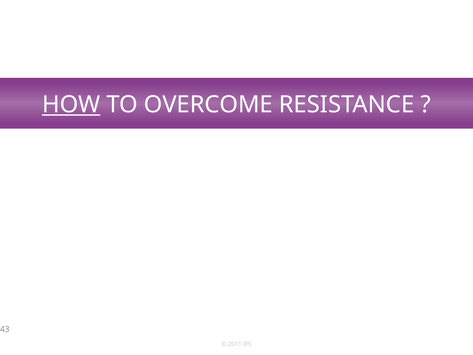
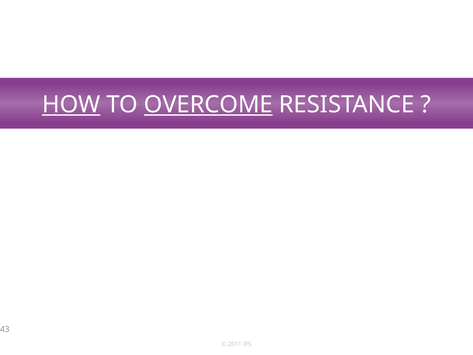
OVERCOME underline: none -> present
